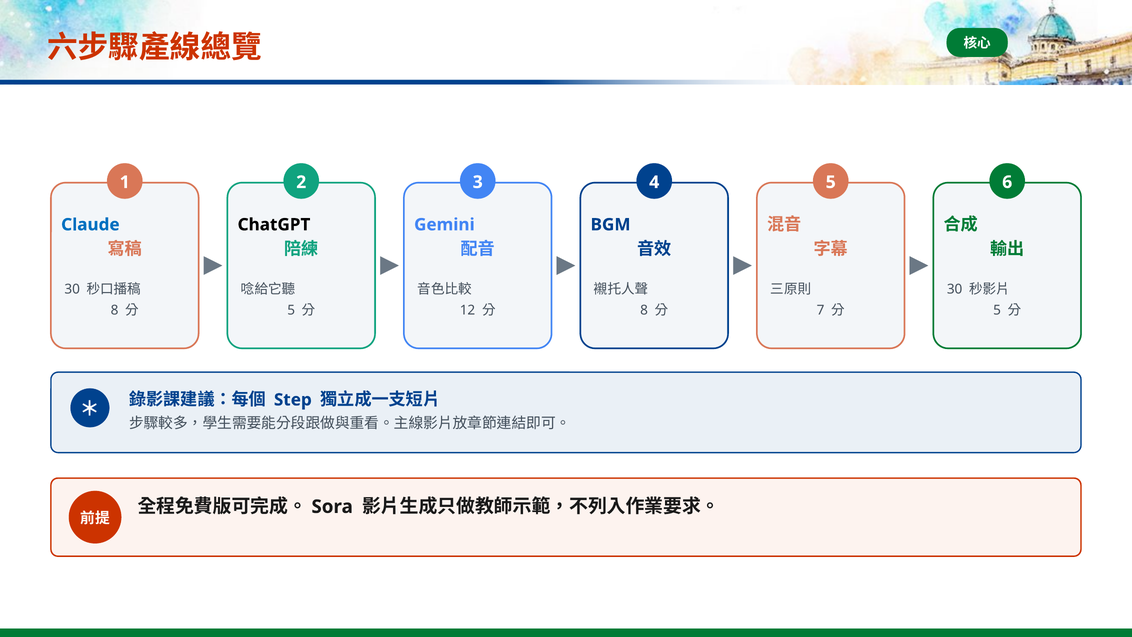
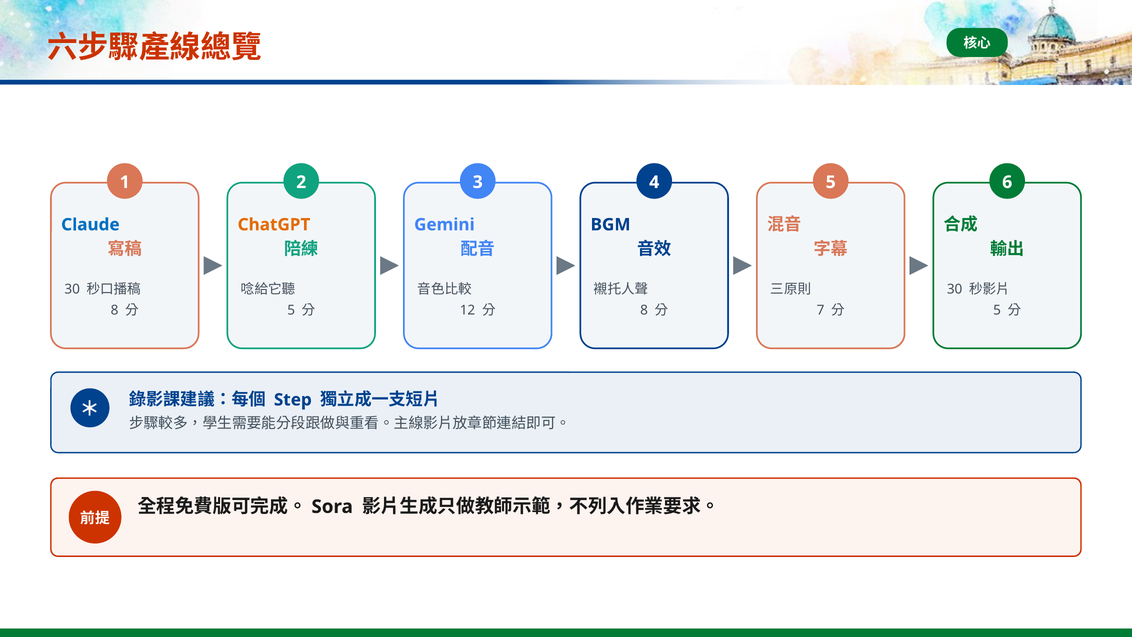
ChatGPT colour: black -> orange
